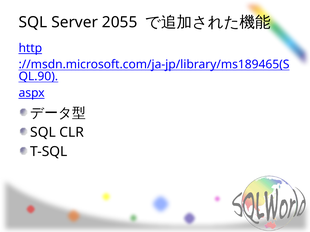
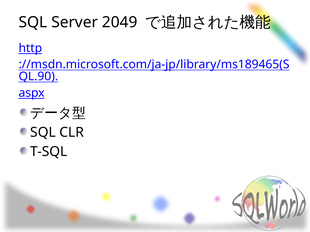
2055: 2055 -> 2049
